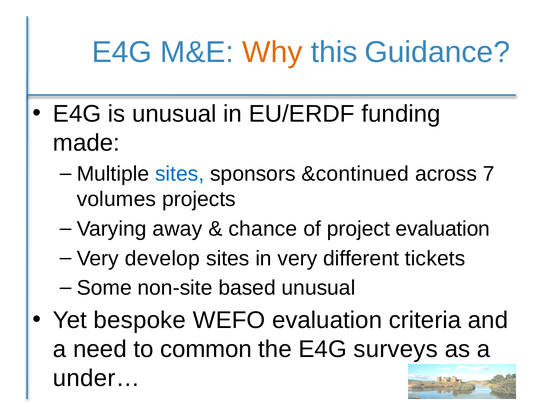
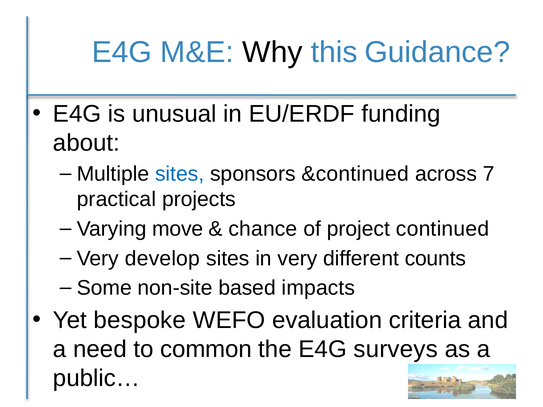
Why colour: orange -> black
made: made -> about
volumes: volumes -> practical
away: away -> move
project evaluation: evaluation -> continued
tickets: tickets -> counts
based unusual: unusual -> impacts
under…: under… -> public…
